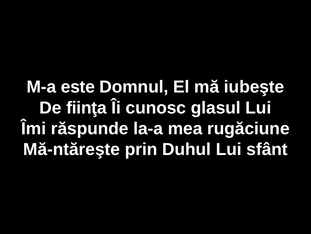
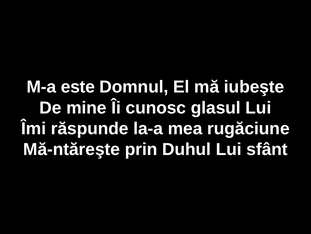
fiinţa: fiinţa -> mine
